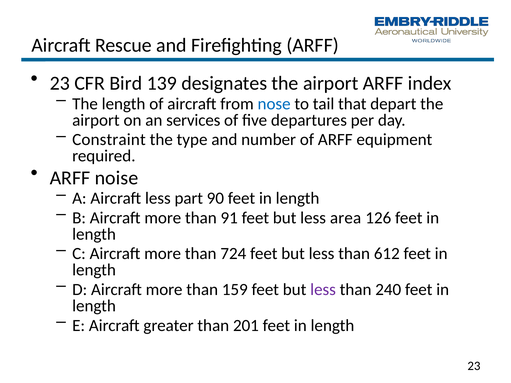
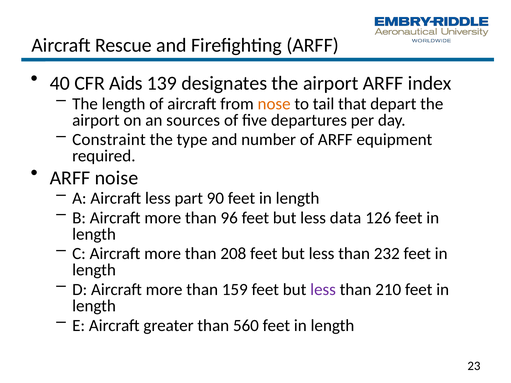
23 at (60, 83): 23 -> 40
Bird: Bird -> Aids
nose colour: blue -> orange
services: services -> sources
91: 91 -> 96
area: area -> data
724: 724 -> 208
612: 612 -> 232
240: 240 -> 210
201: 201 -> 560
